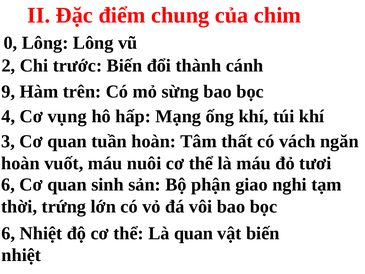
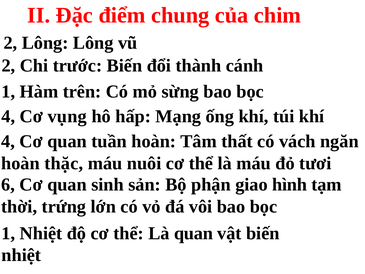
0 at (10, 43): 0 -> 2
9 at (8, 91): 9 -> 1
3 at (8, 141): 3 -> 4
vuốt: vuốt -> thặc
nghi: nghi -> hình
6 at (8, 233): 6 -> 1
